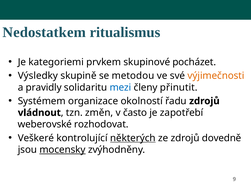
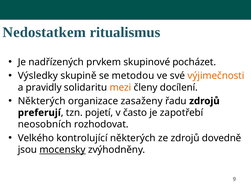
kategoriemi: kategoriemi -> nadřízených
mezi colour: blue -> orange
přinutit: přinutit -> docílení
Systémem at (42, 101): Systémem -> Některých
okolností: okolností -> zasaženy
vládnout: vládnout -> preferují
změn: změn -> pojetí
weberovské: weberovské -> neosobních
Veškeré: Veškeré -> Velkého
některých at (133, 138) underline: present -> none
